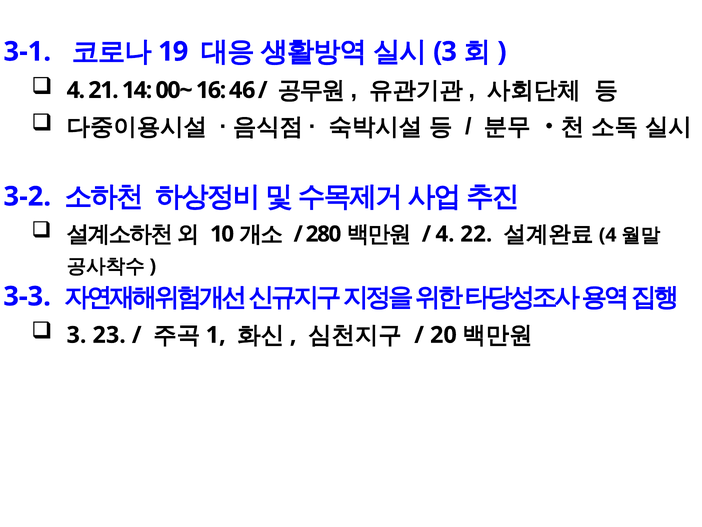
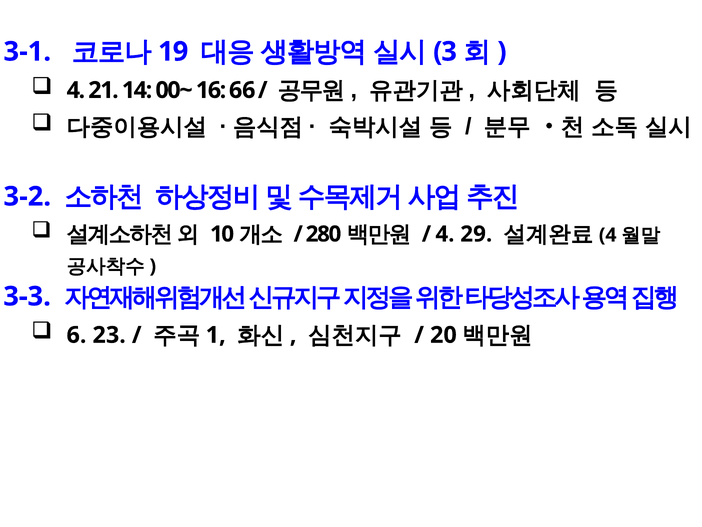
46: 46 -> 66
22: 22 -> 29
3 at (76, 335): 3 -> 6
